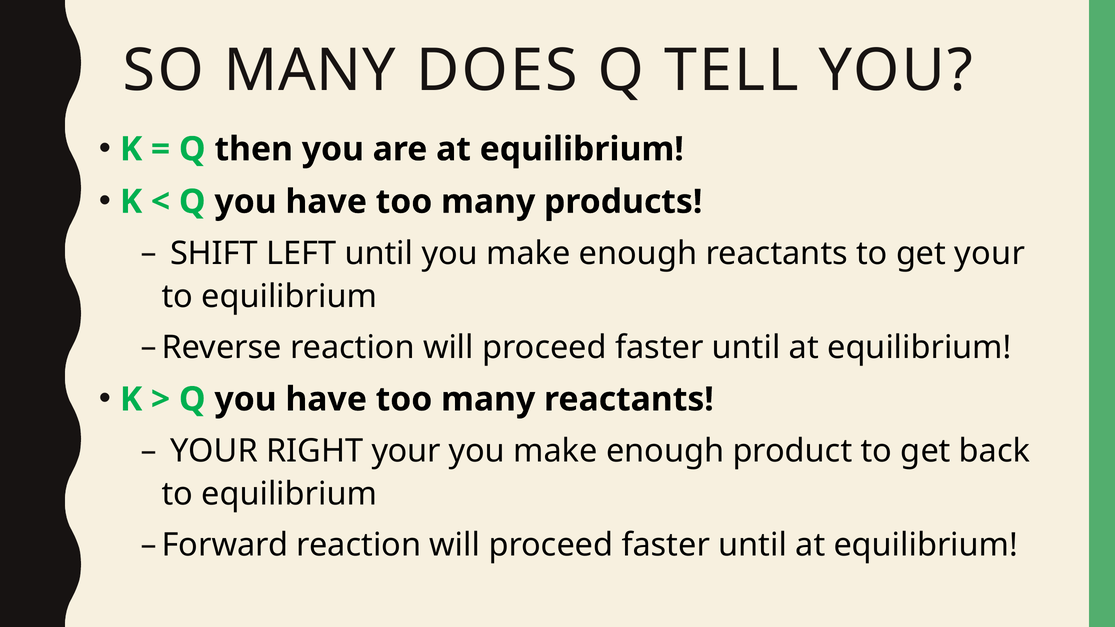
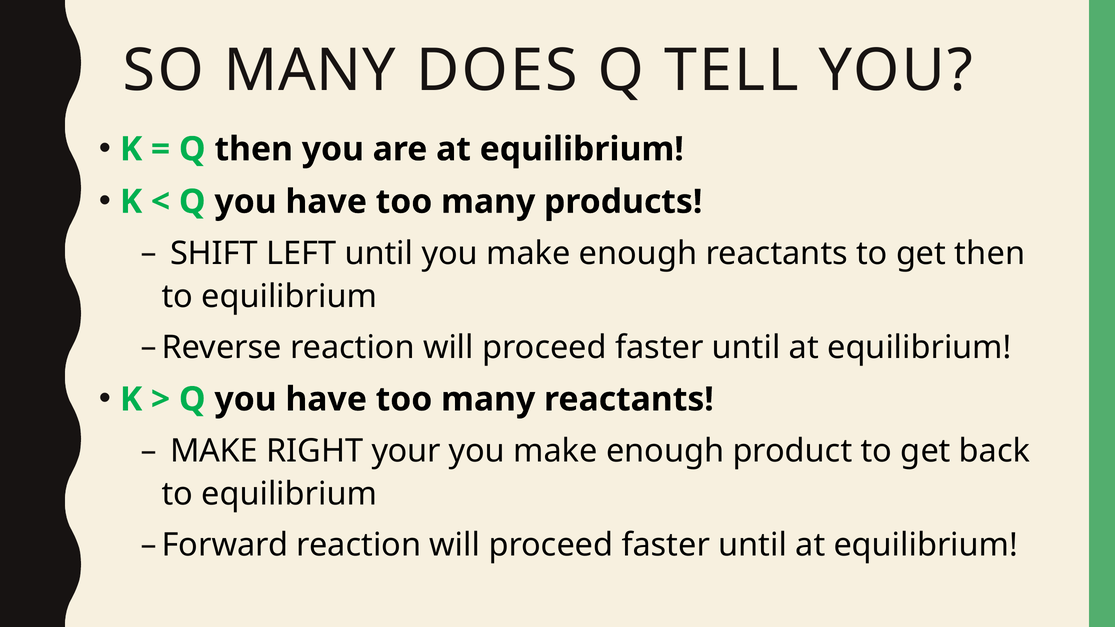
get your: your -> then
YOUR at (214, 451): YOUR -> MAKE
